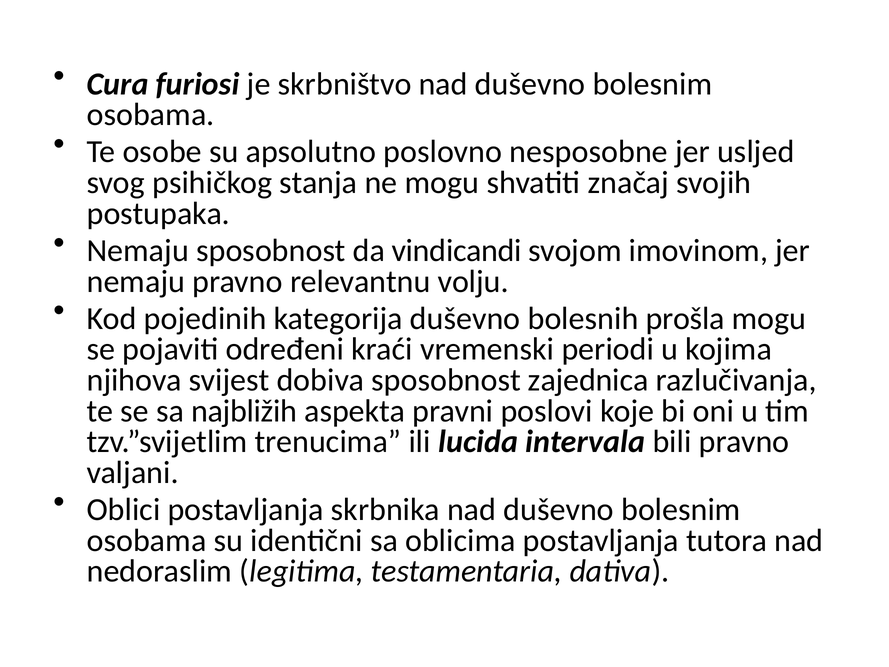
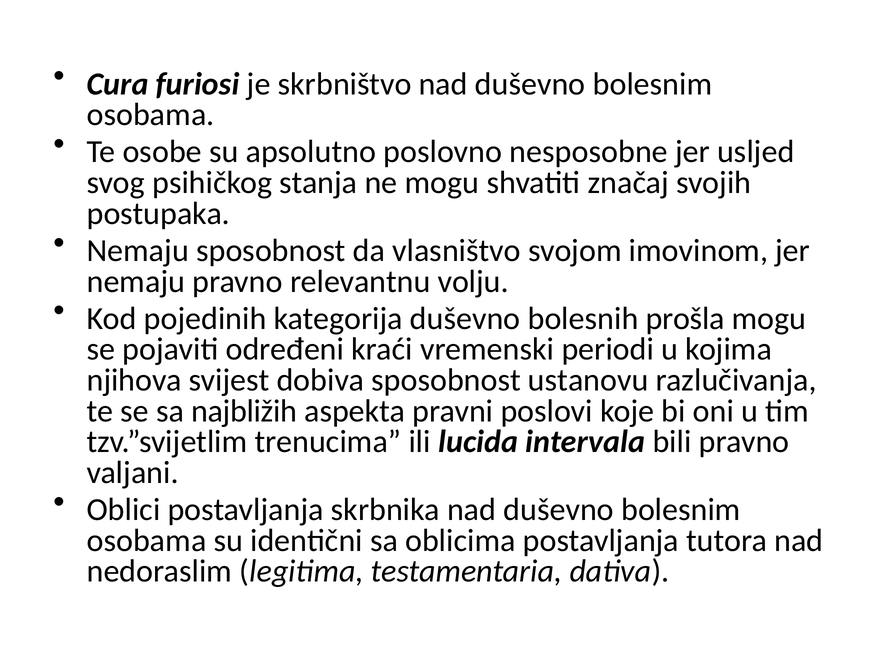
vindicandi: vindicandi -> vlasništvo
zajednica: zajednica -> ustanovu
